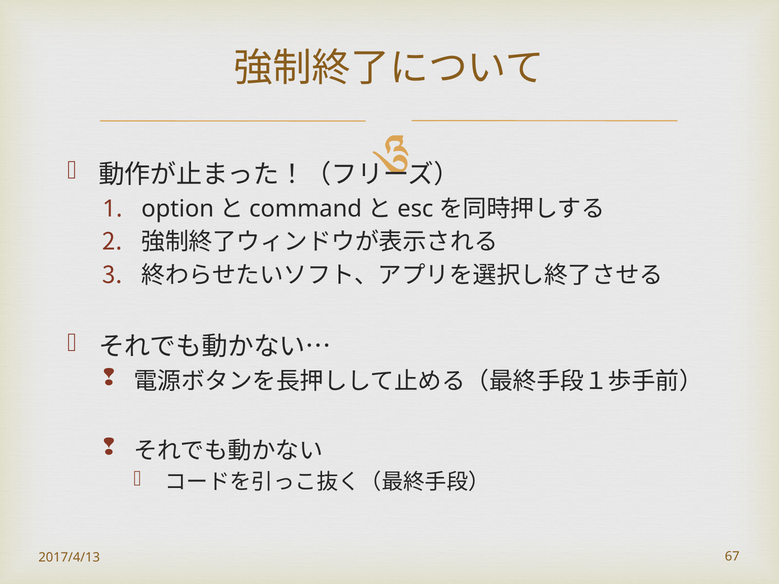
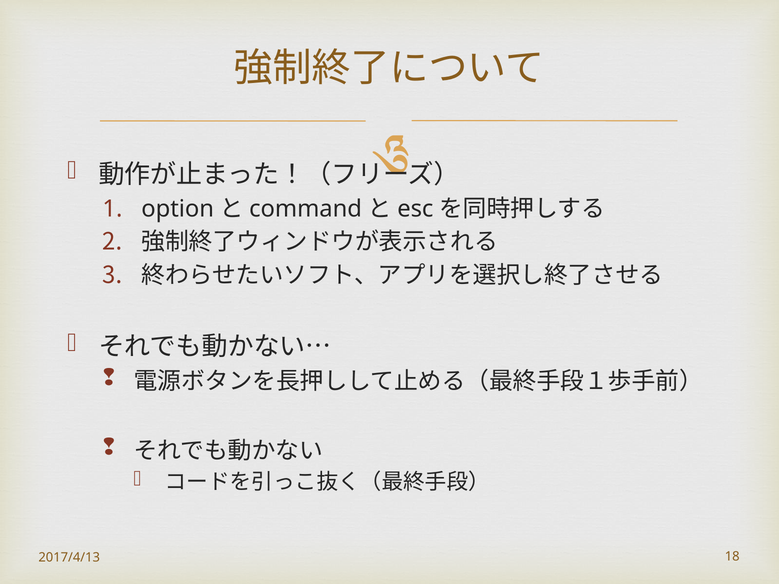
67: 67 -> 18
